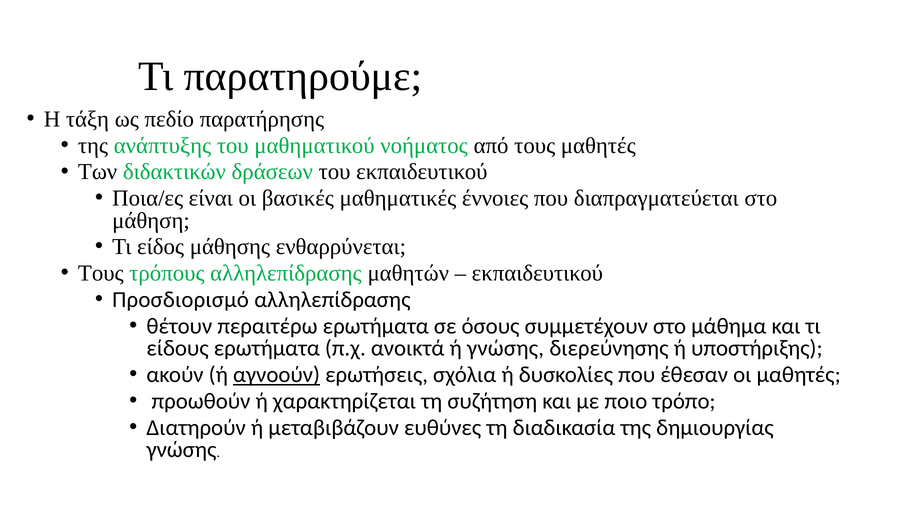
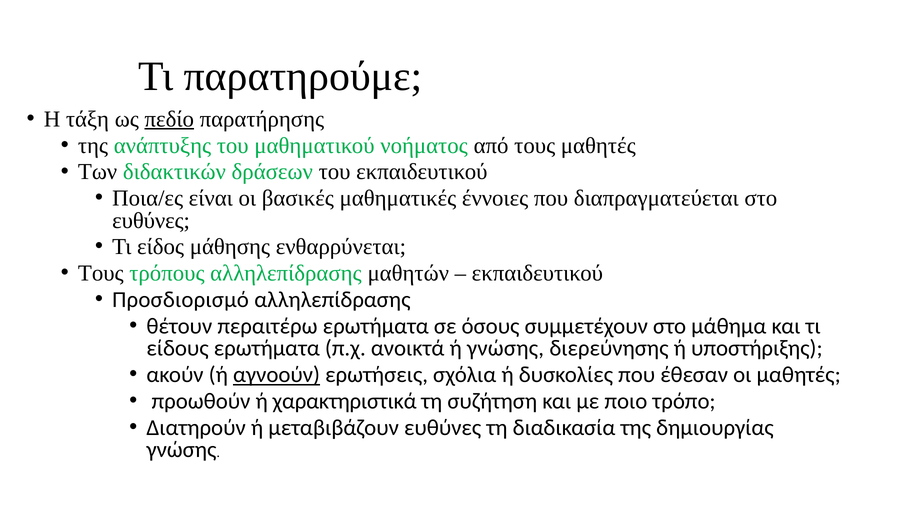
πεδίο underline: none -> present
μάθηση at (151, 221): μάθηση -> ευθύνες
χαρακτηρίζεται: χαρακτηρίζεται -> χαρακτηριστικά
